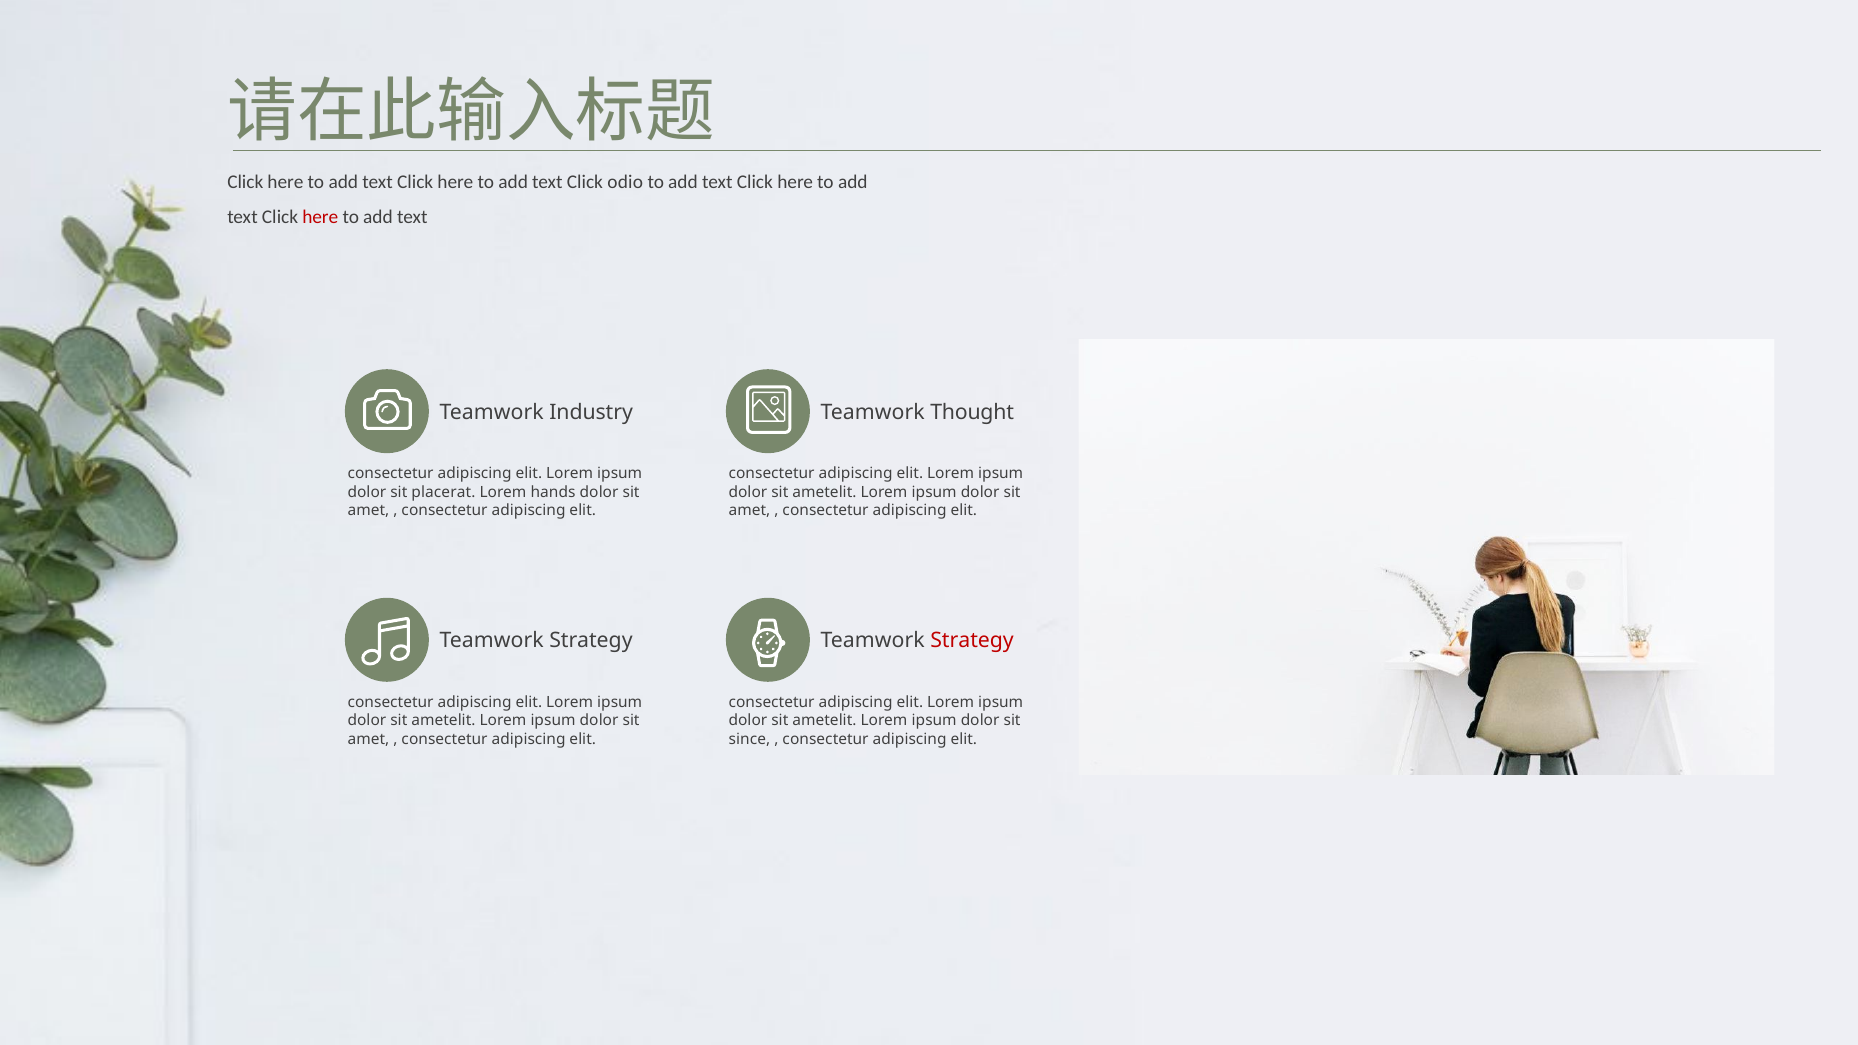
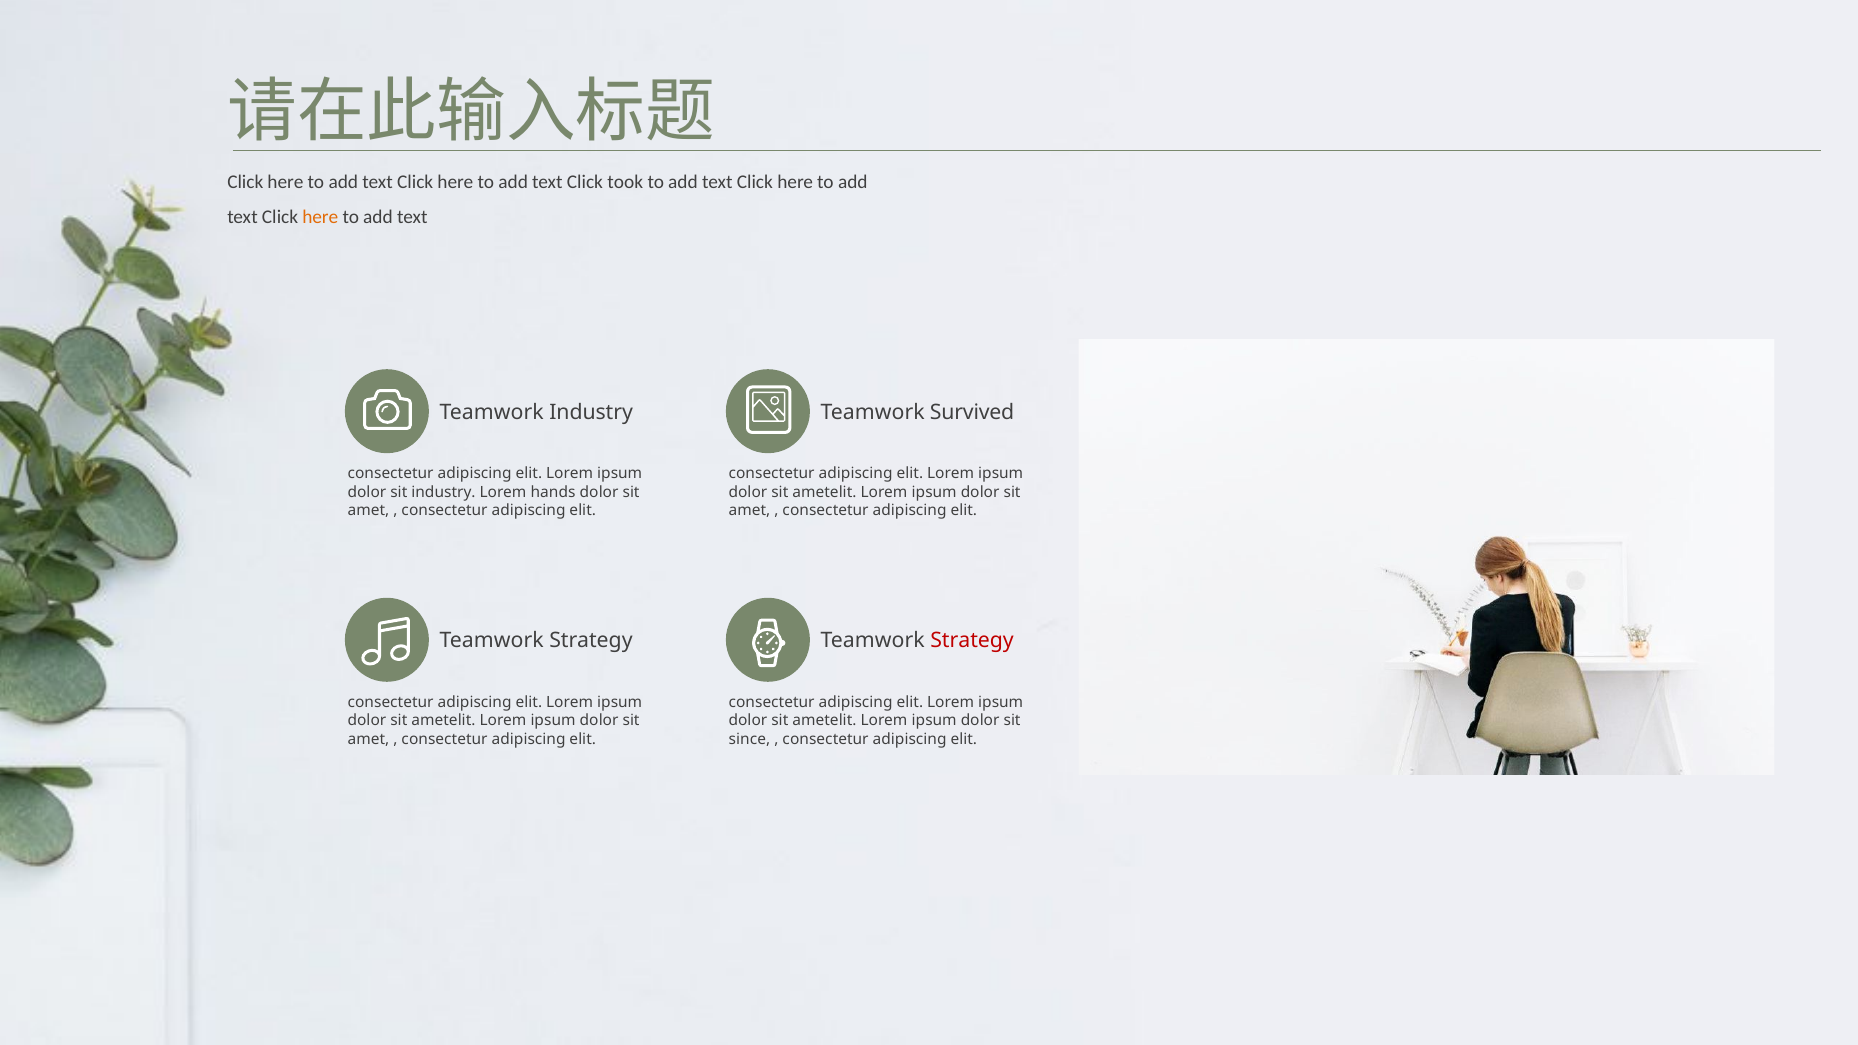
odio: odio -> took
here at (320, 217) colour: red -> orange
Thought: Thought -> Survived
sit placerat: placerat -> industry
